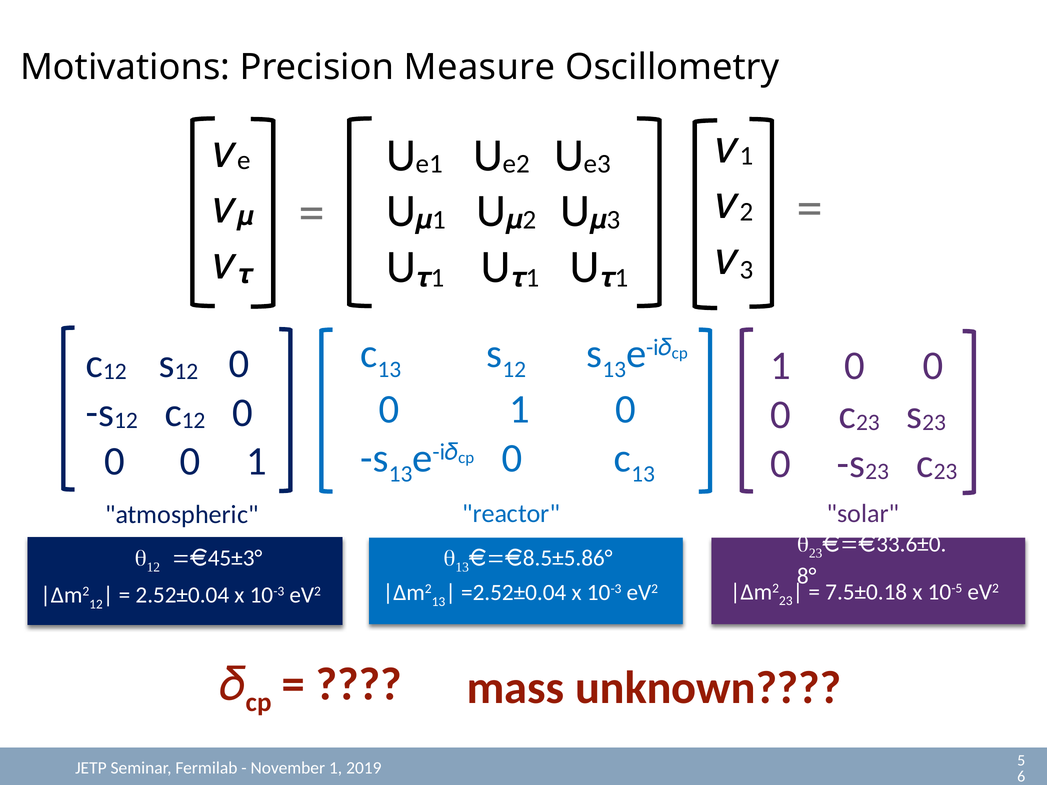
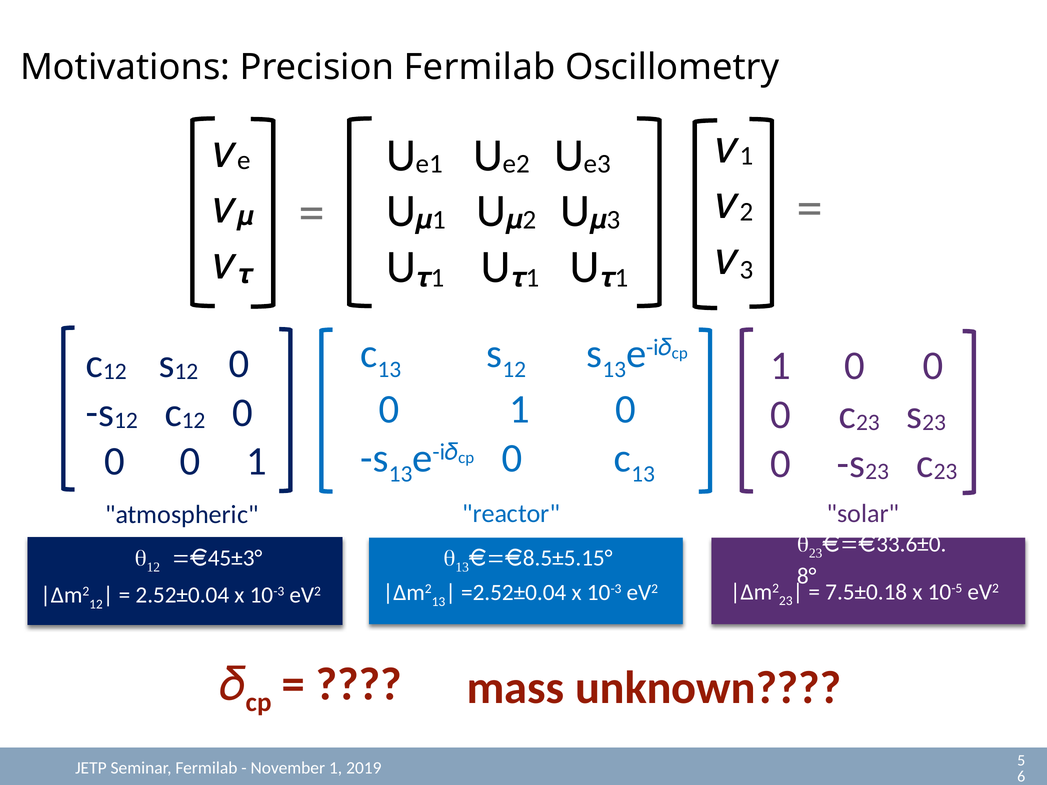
Precision Measure: Measure -> Fermilab
8.5±5.86°: 8.5±5.86° -> 8.5±5.15°
